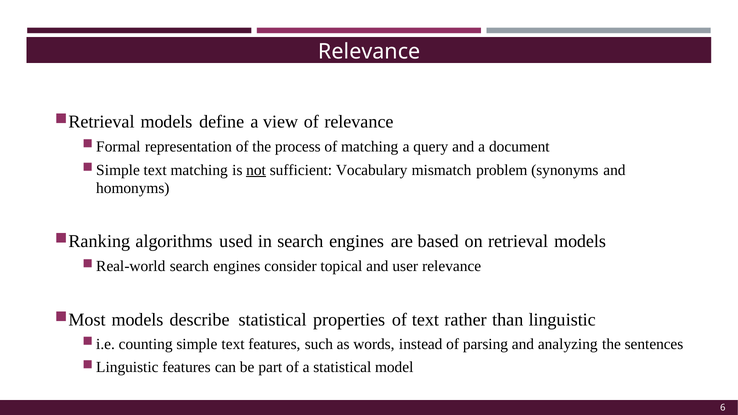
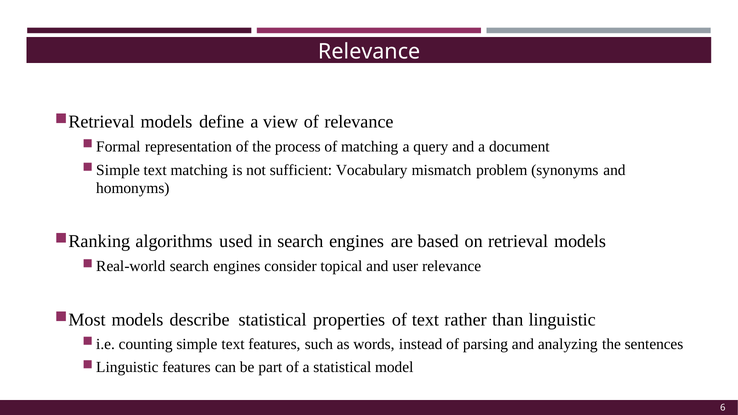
not underline: present -> none
